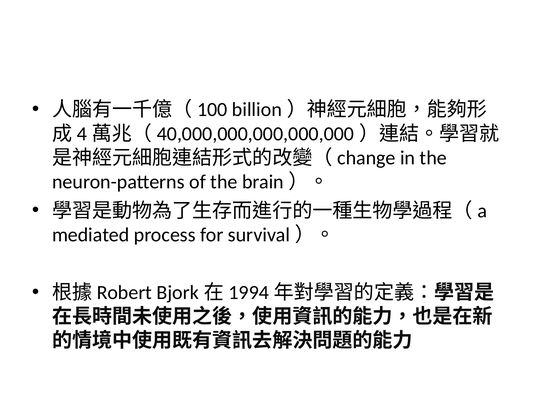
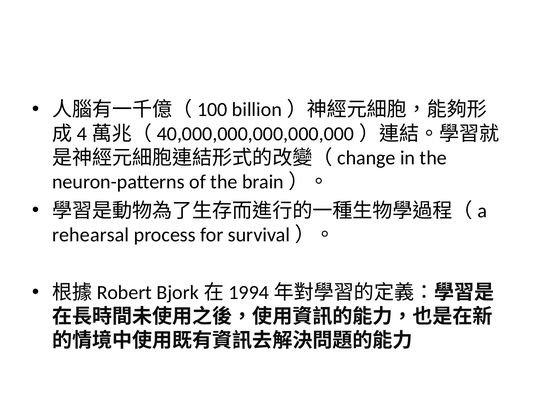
mediated: mediated -> rehearsal
